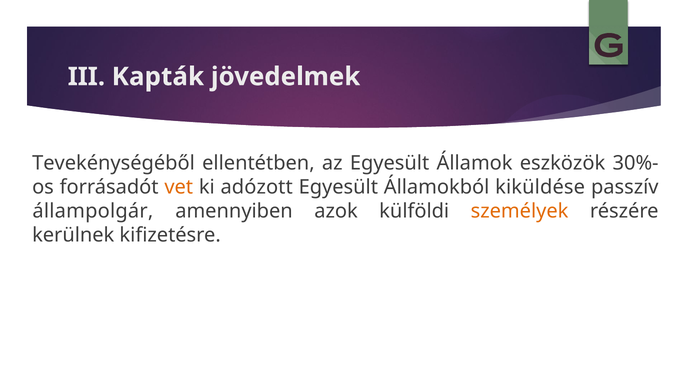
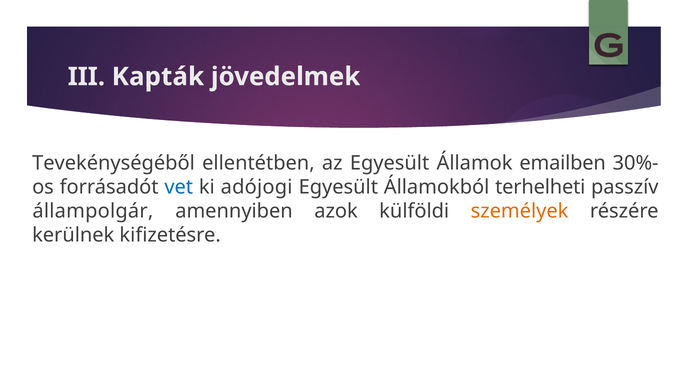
eszközök: eszközök -> emailben
vet colour: orange -> blue
adózott: adózott -> adójogi
kiküldése: kiküldése -> terhelheti
